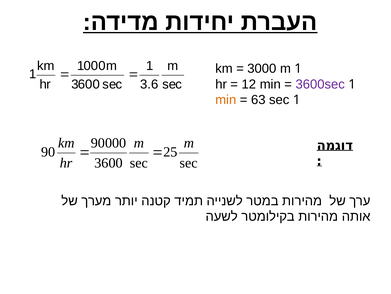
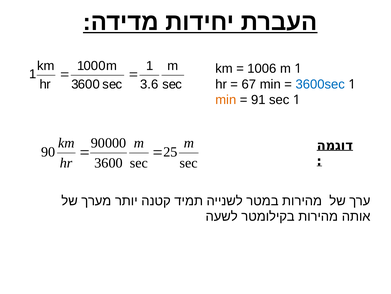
3000: 3000 -> 1006
12: 12 -> 67
3600sec colour: purple -> blue
63: 63 -> 91
